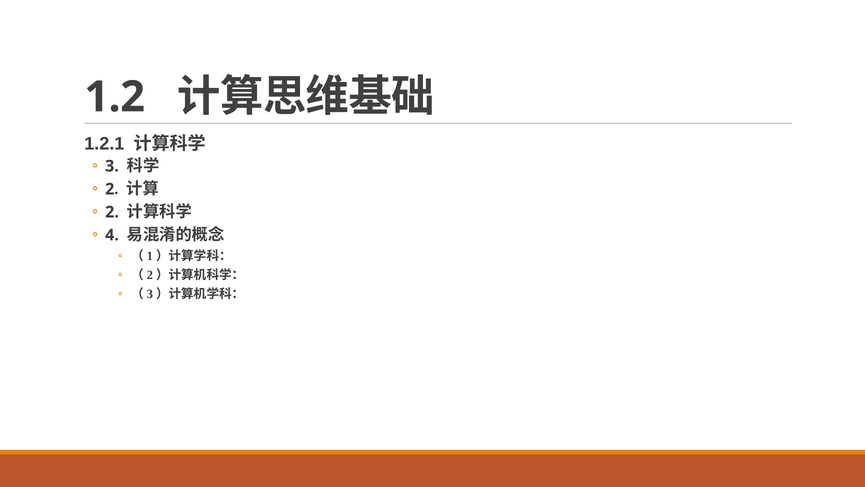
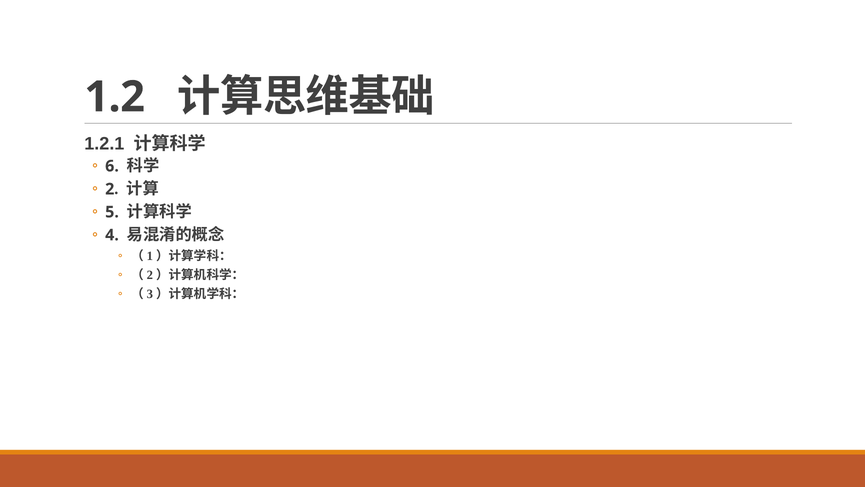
3: 3 -> 6
2 at (112, 212): 2 -> 5
